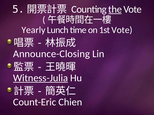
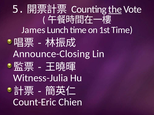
Yearly: Yearly -> James
1st Vote: Vote -> Time
Witness-Julia underline: present -> none
